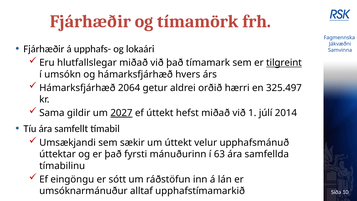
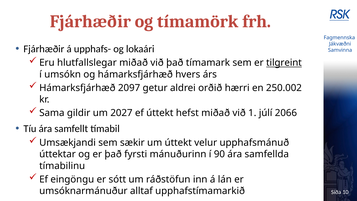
2064: 2064 -> 2097
325.497: 325.497 -> 250.002
2027 underline: present -> none
2014: 2014 -> 2066
63: 63 -> 90
